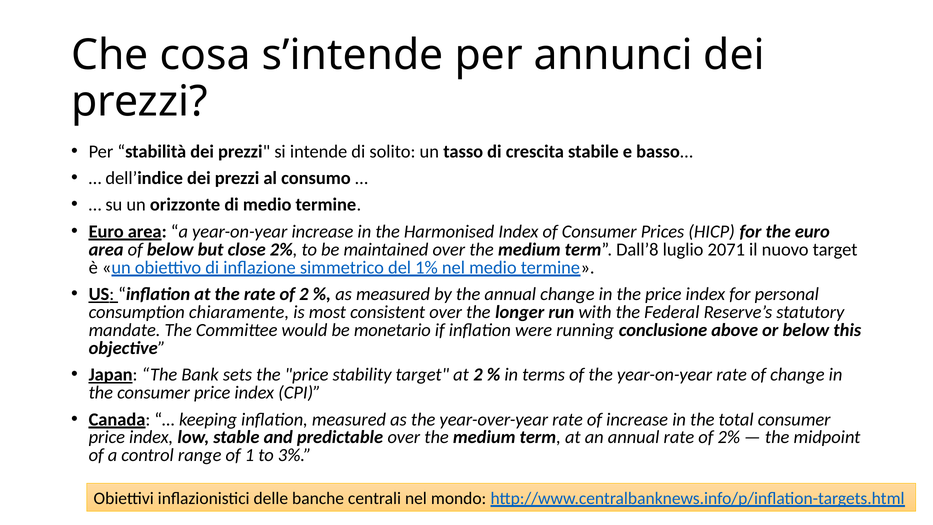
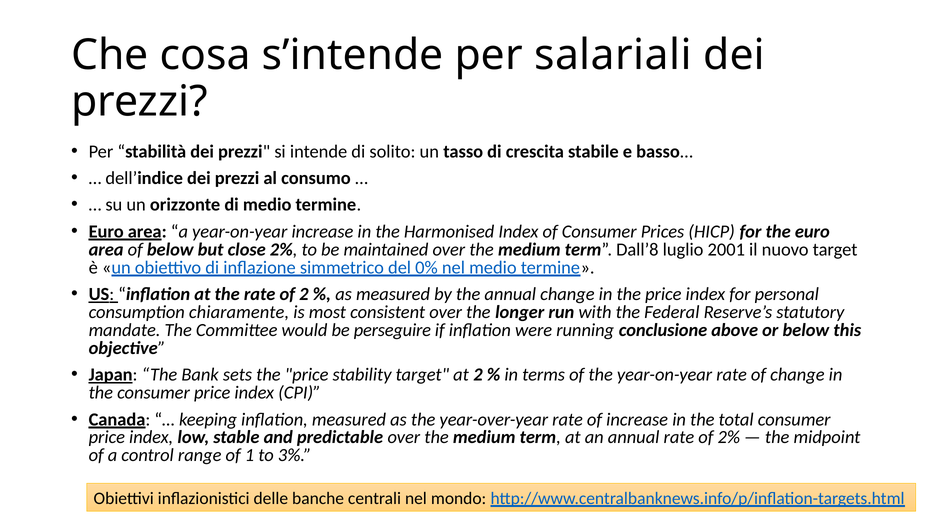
annunci: annunci -> salariali
2071: 2071 -> 2001
1%: 1% -> 0%
monetario: monetario -> perseguire
